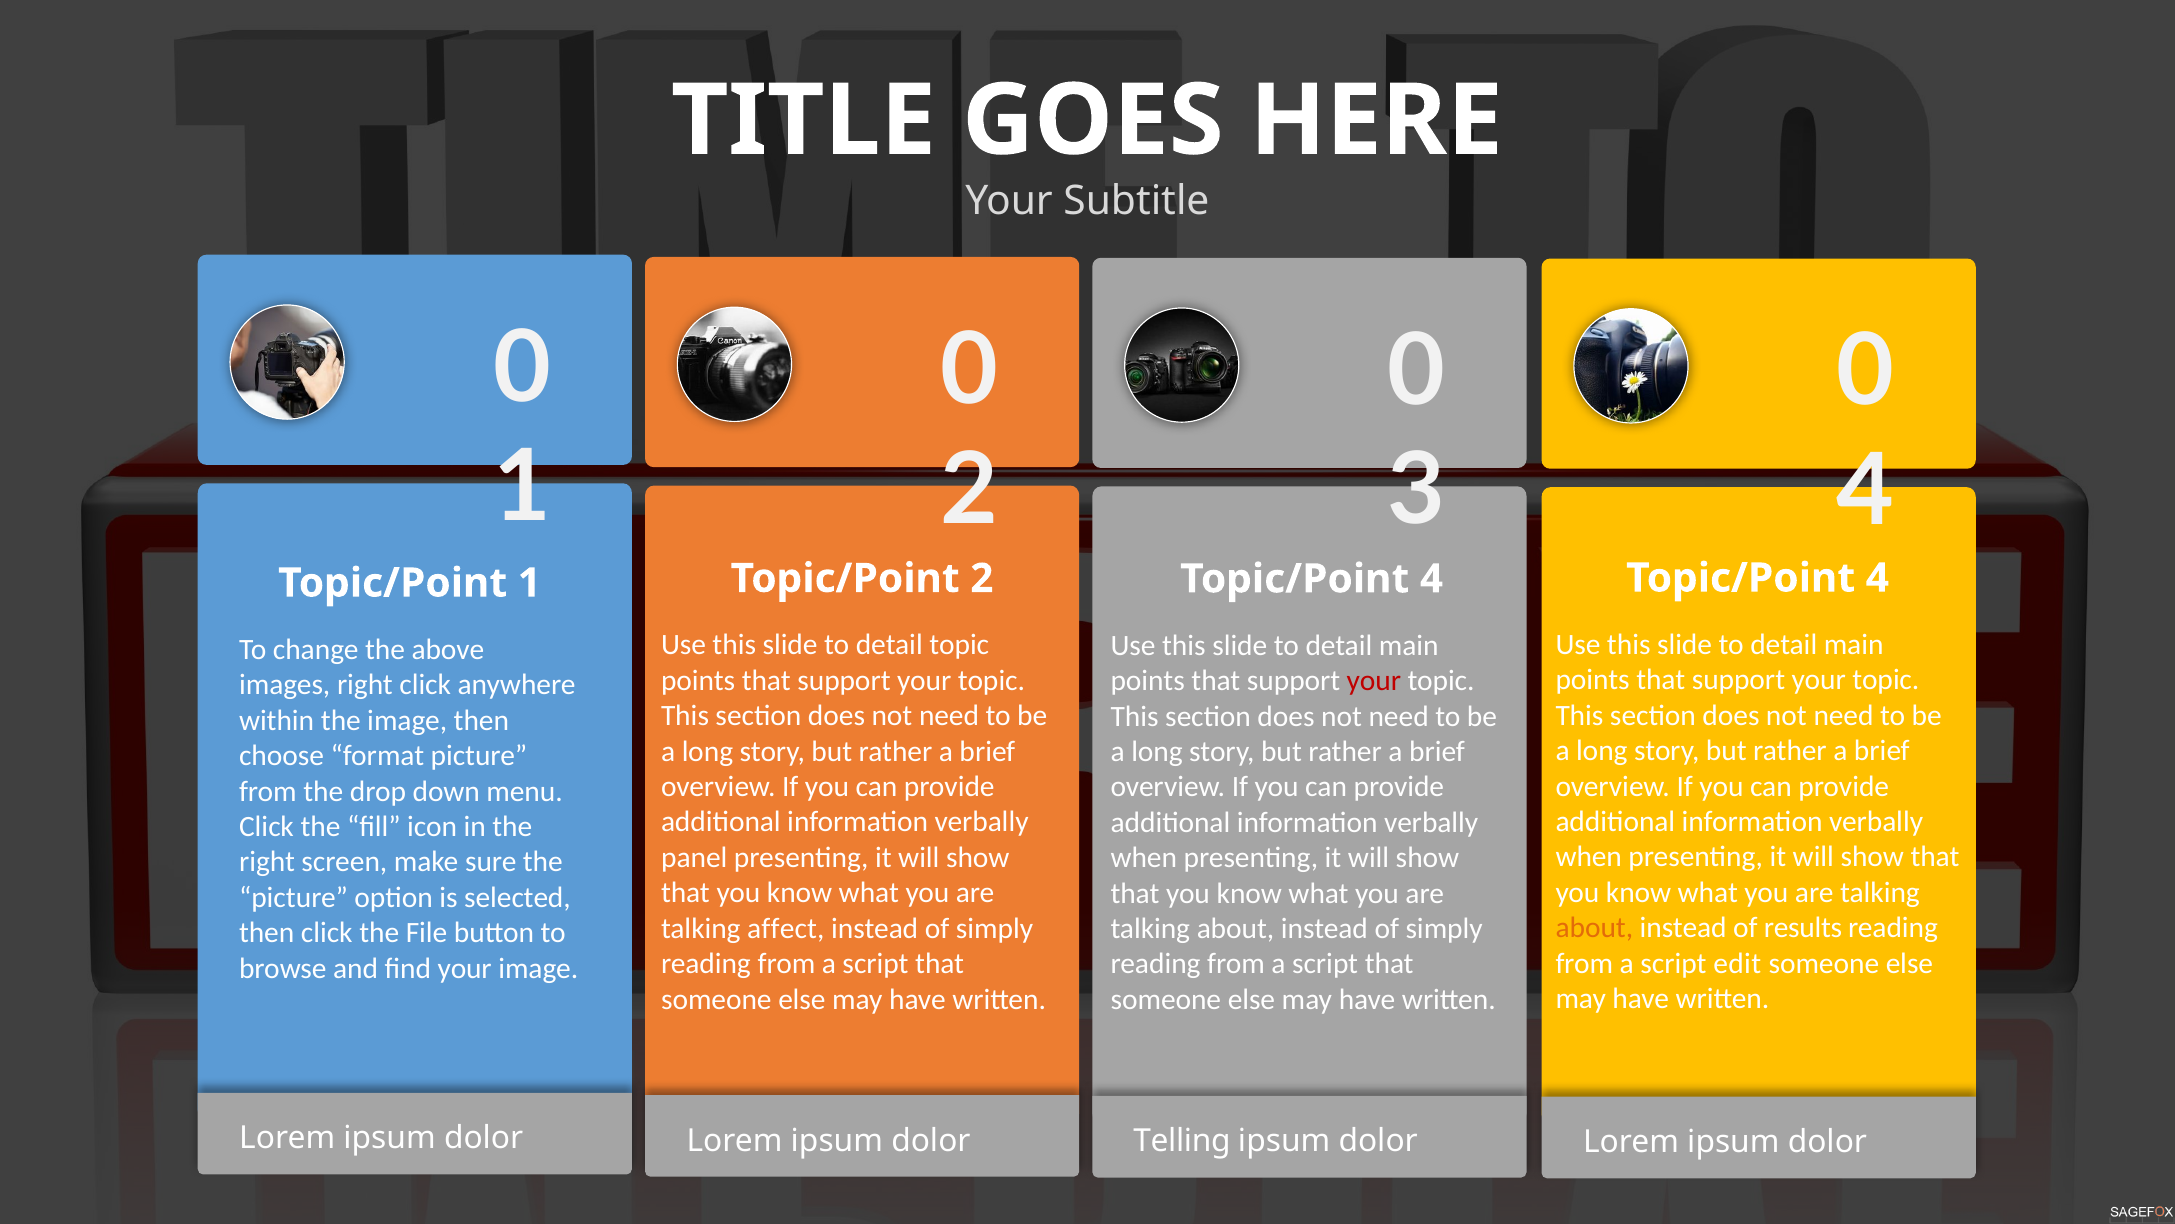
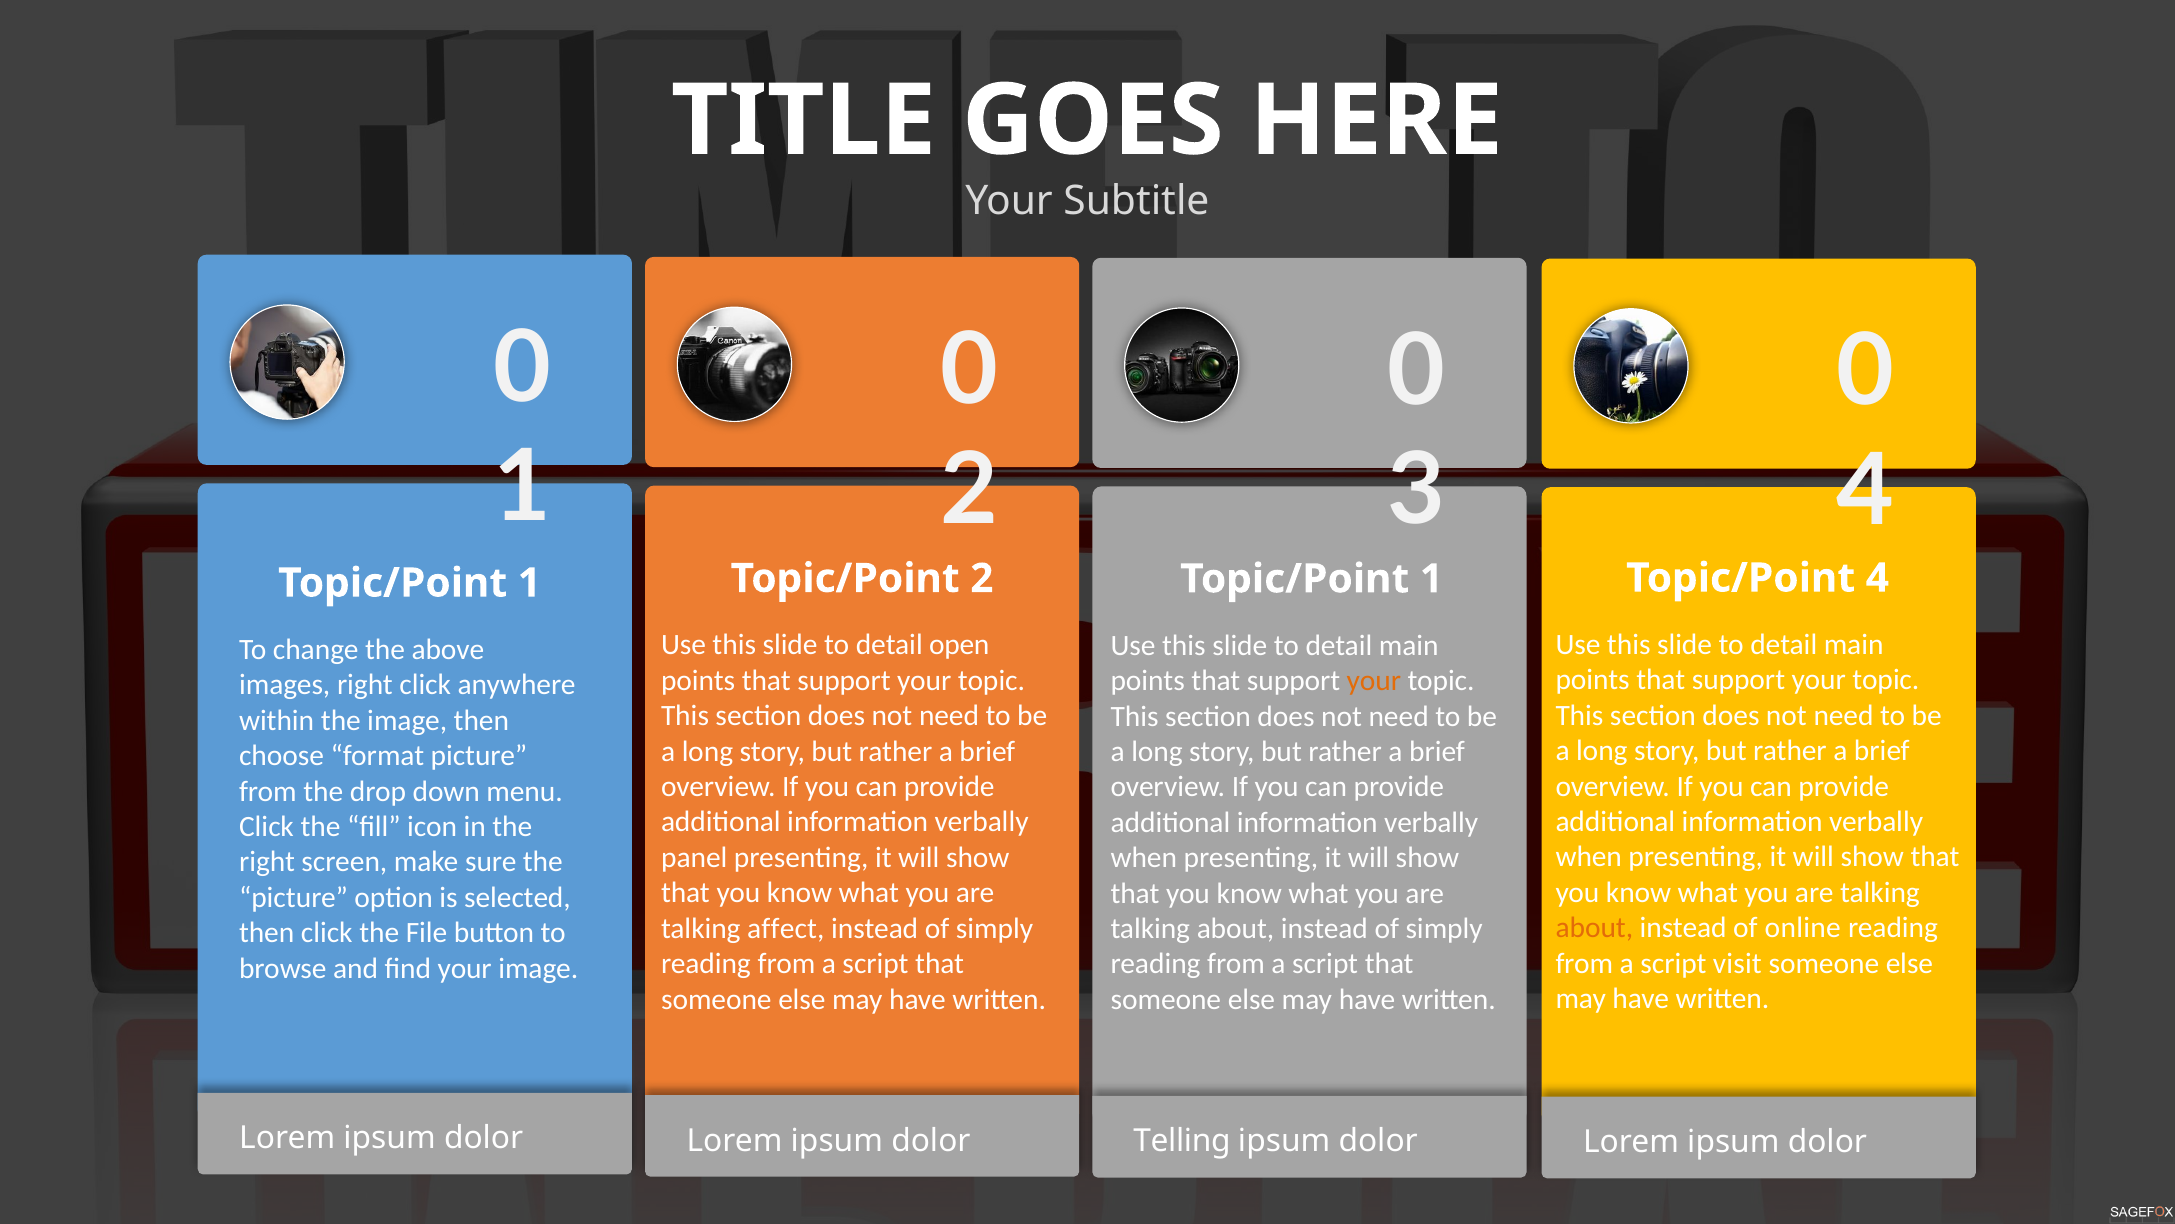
4 at (1431, 579): 4 -> 1
detail topic: topic -> open
your at (1374, 681) colour: red -> orange
results: results -> online
edit: edit -> visit
